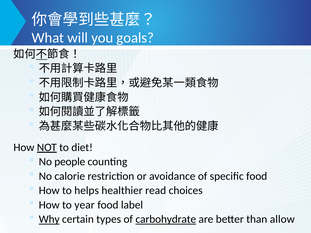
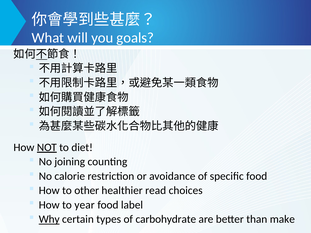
people: people -> joining
helps: helps -> other
carbohydrate underline: present -> none
allow: allow -> make
